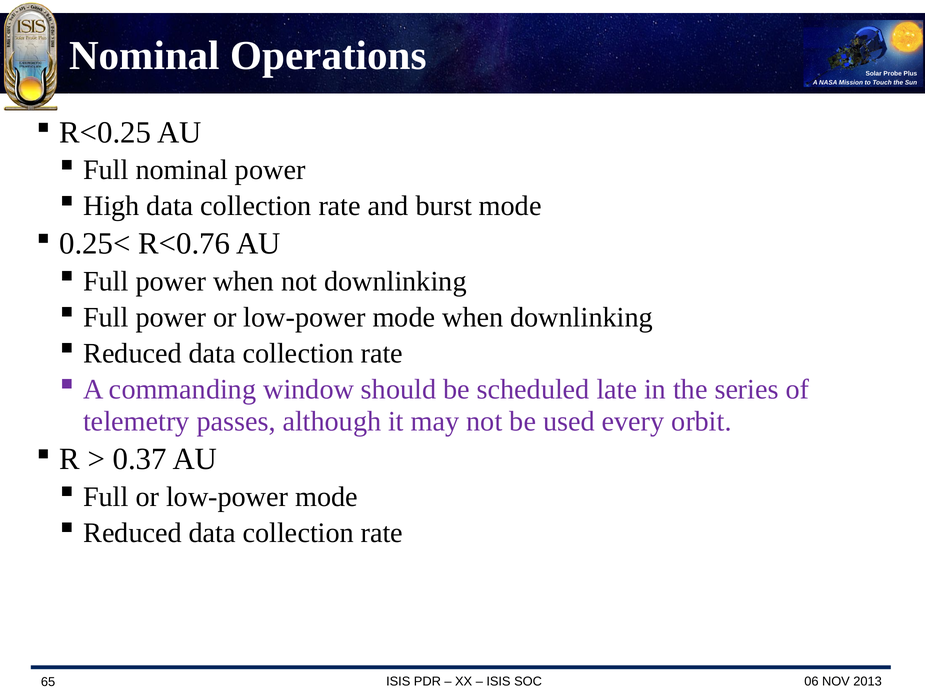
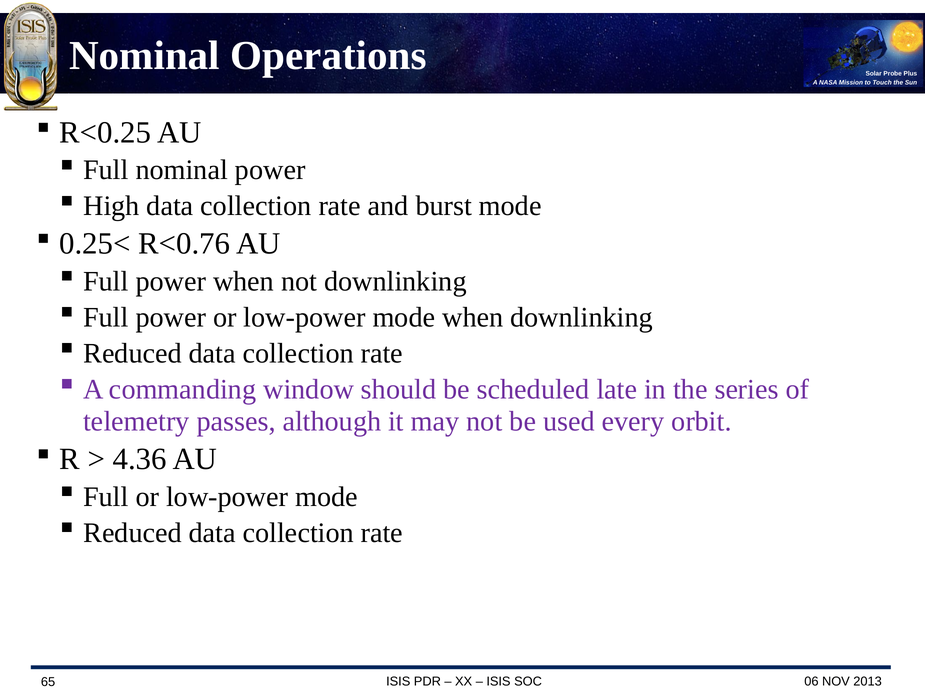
0.37: 0.37 -> 4.36
